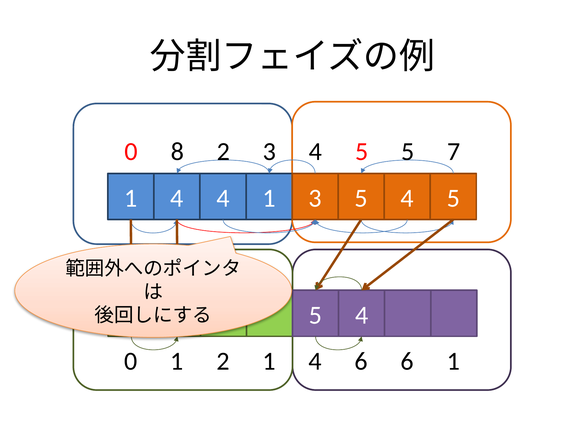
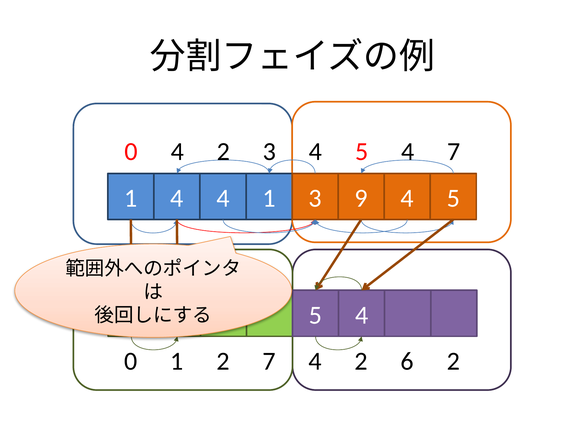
0 8: 8 -> 4
4 5 5: 5 -> 4
3 5: 5 -> 9
2 1: 1 -> 7
6 at (361, 361): 6 -> 2
6 1: 1 -> 2
